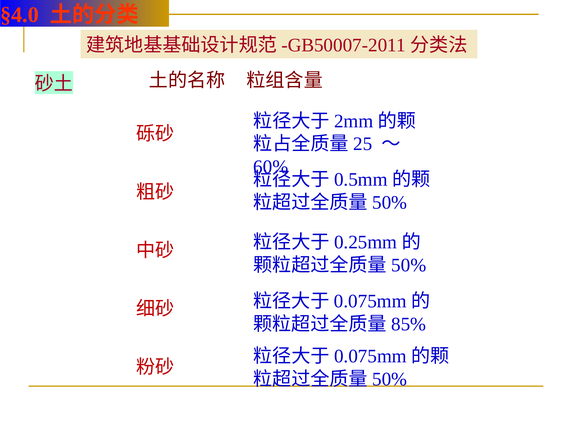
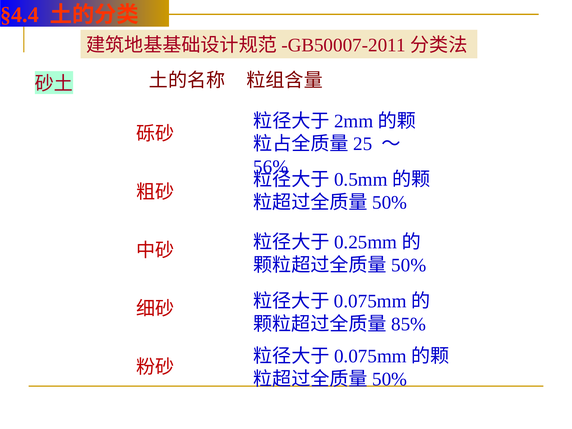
§4.0: §4.0 -> §4.4
60%: 60% -> 56%
